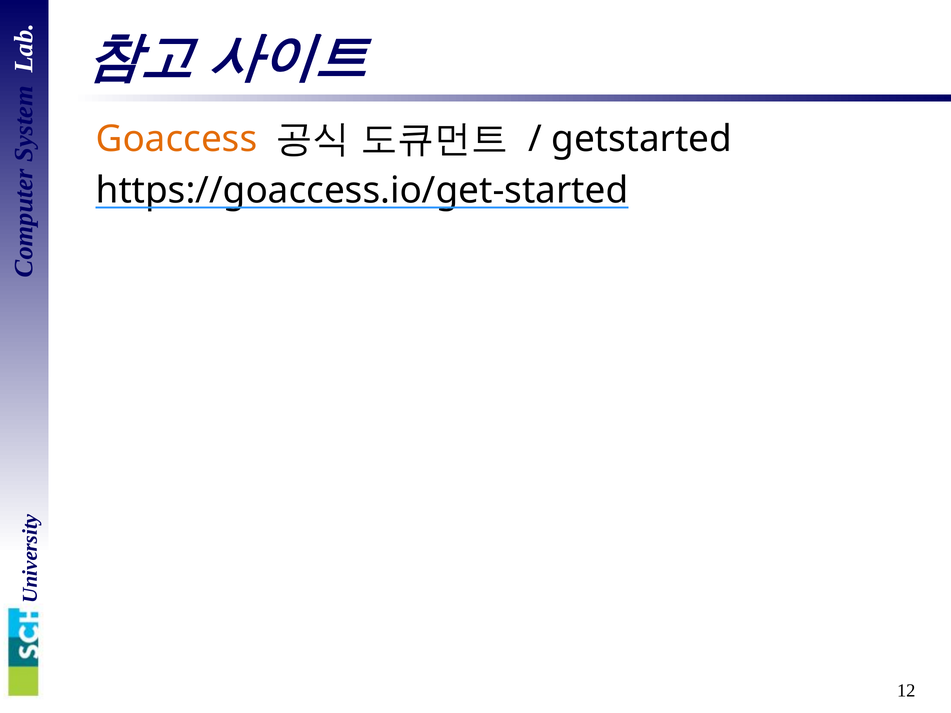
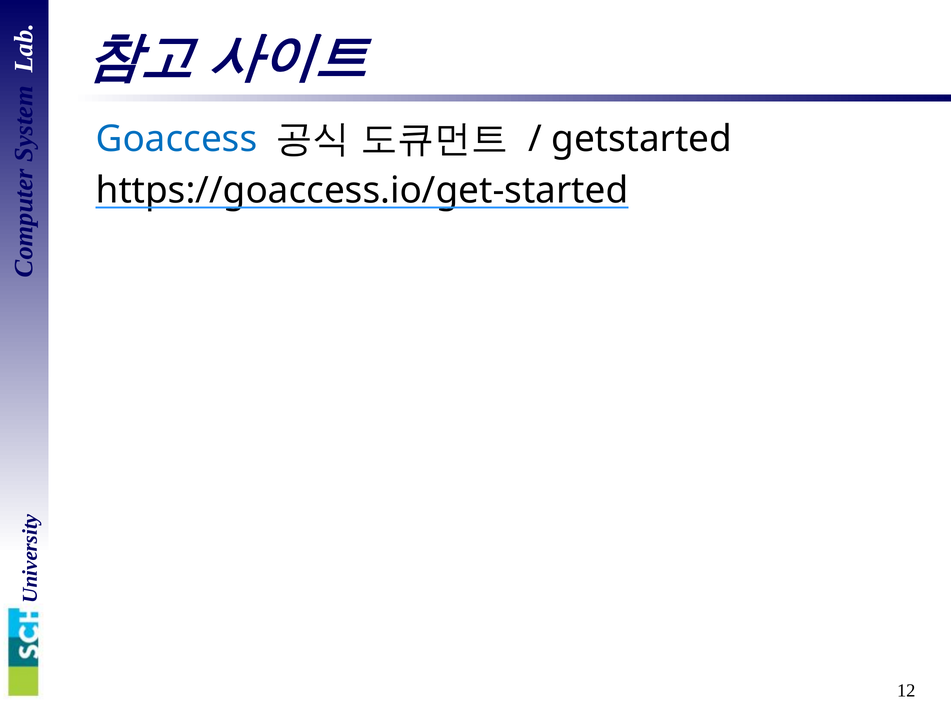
Goaccess colour: orange -> blue
